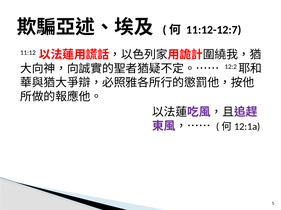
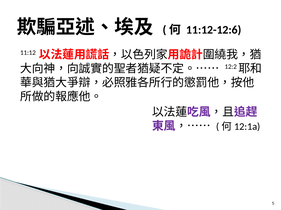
11:12-12:7: 11:12-12:7 -> 11:12-12:6
